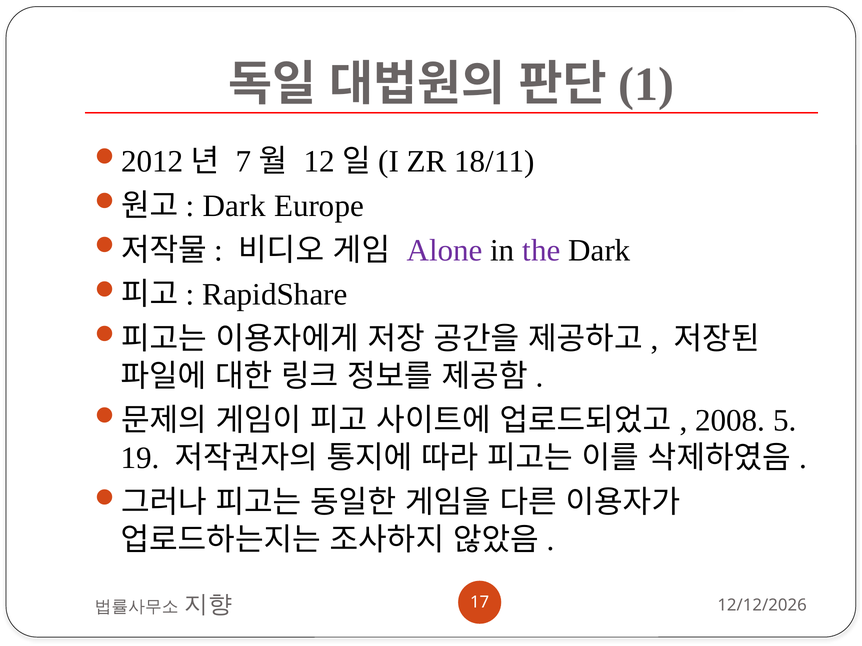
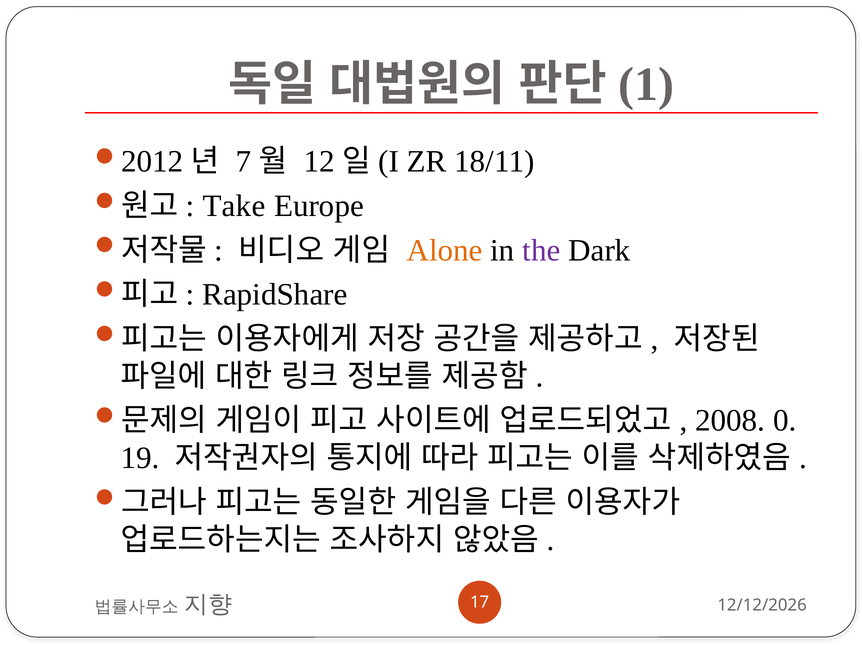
Dark at (234, 206): Dark -> Take
Alone colour: purple -> orange
5: 5 -> 0
